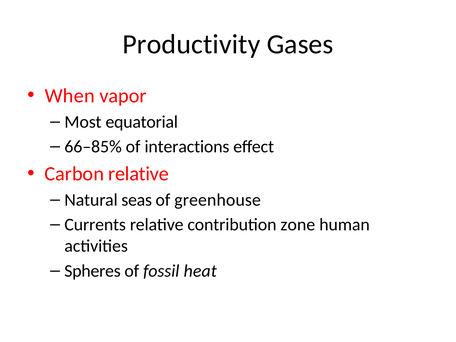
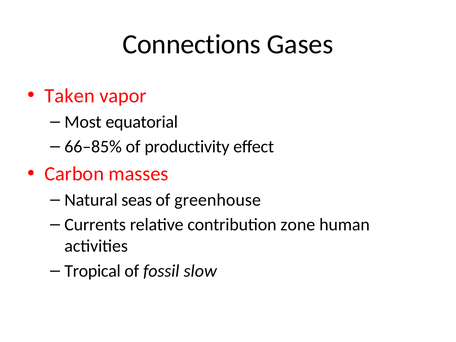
Productivity: Productivity -> Connections
When: When -> Taken
interactions: interactions -> productivity
Carbon relative: relative -> masses
Spheres: Spheres -> Tropical
heat: heat -> slow
